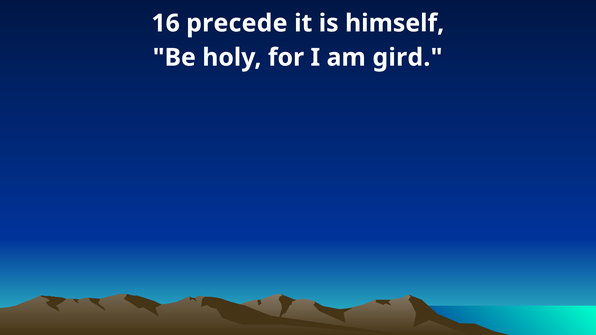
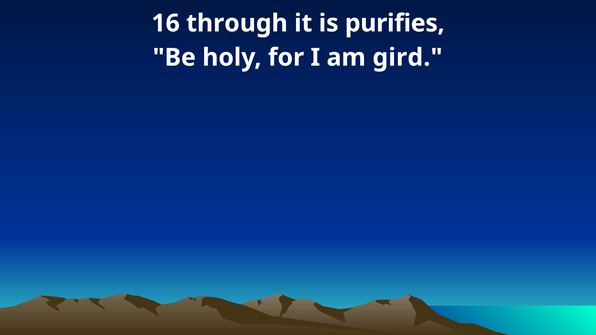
precede: precede -> through
himself: himself -> purifies
